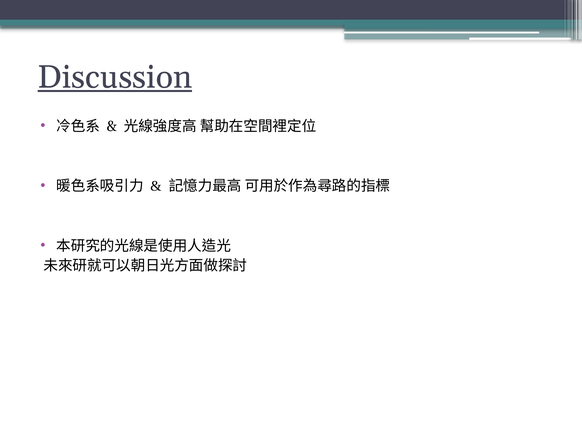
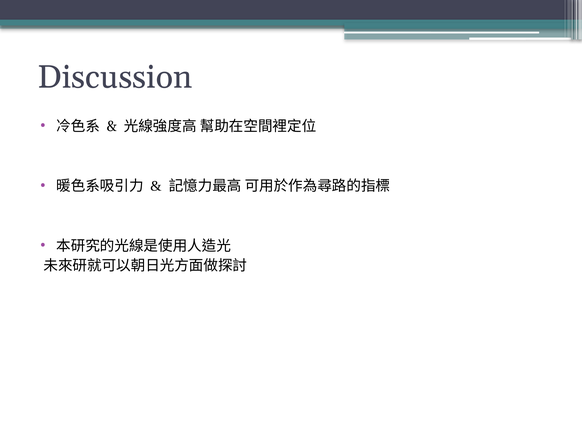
Discussion underline: present -> none
